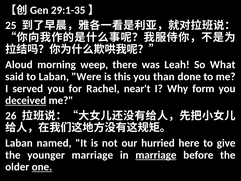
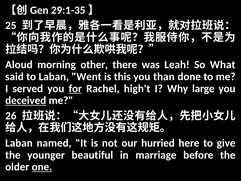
weep: weep -> other
Were: Were -> Went
for underline: none -> present
near't: near't -> high't
form: form -> large
younger marriage: marriage -> beautiful
marriage at (156, 155) underline: present -> none
